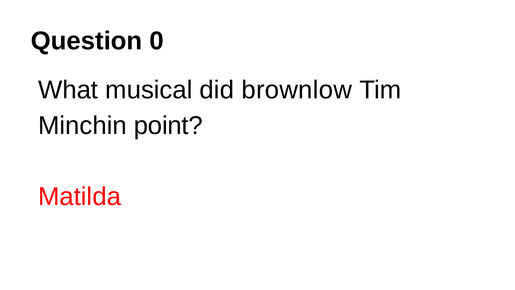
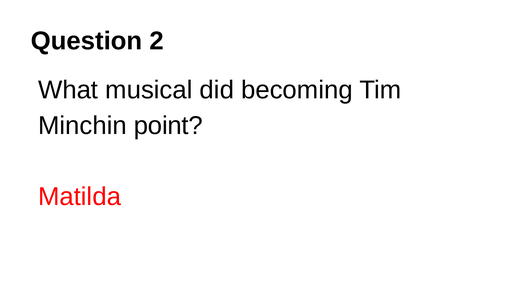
0: 0 -> 2
brownlow: brownlow -> becoming
